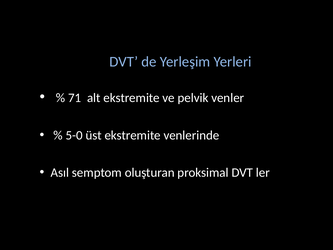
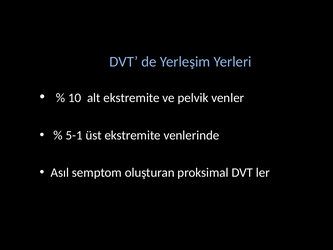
71: 71 -> 10
5-0: 5-0 -> 5-1
